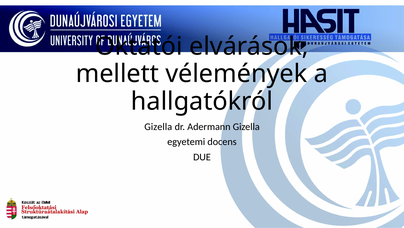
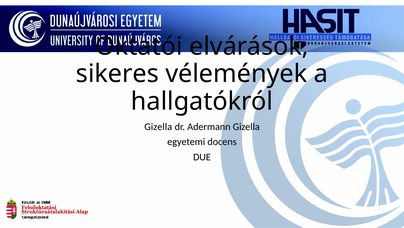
mellett: mellett -> sikeres
